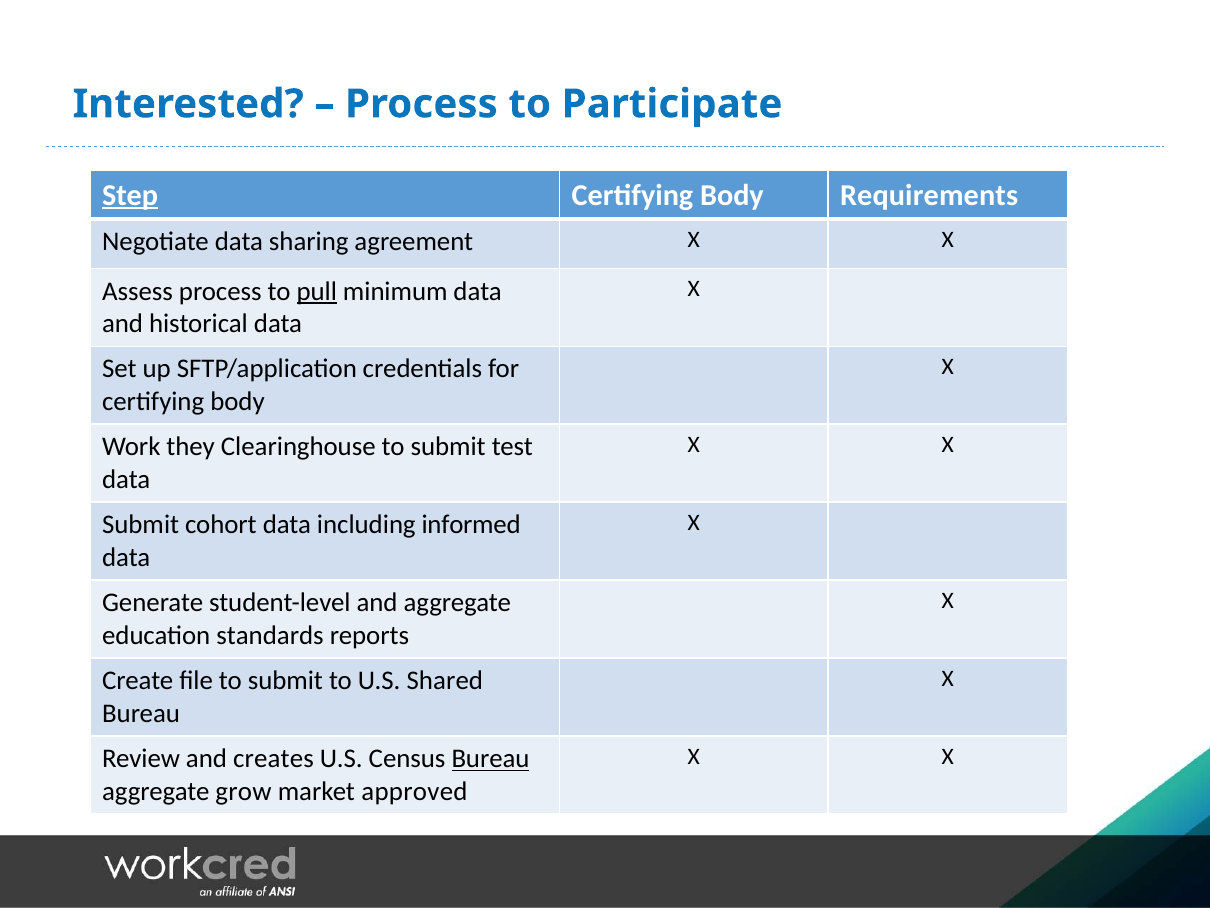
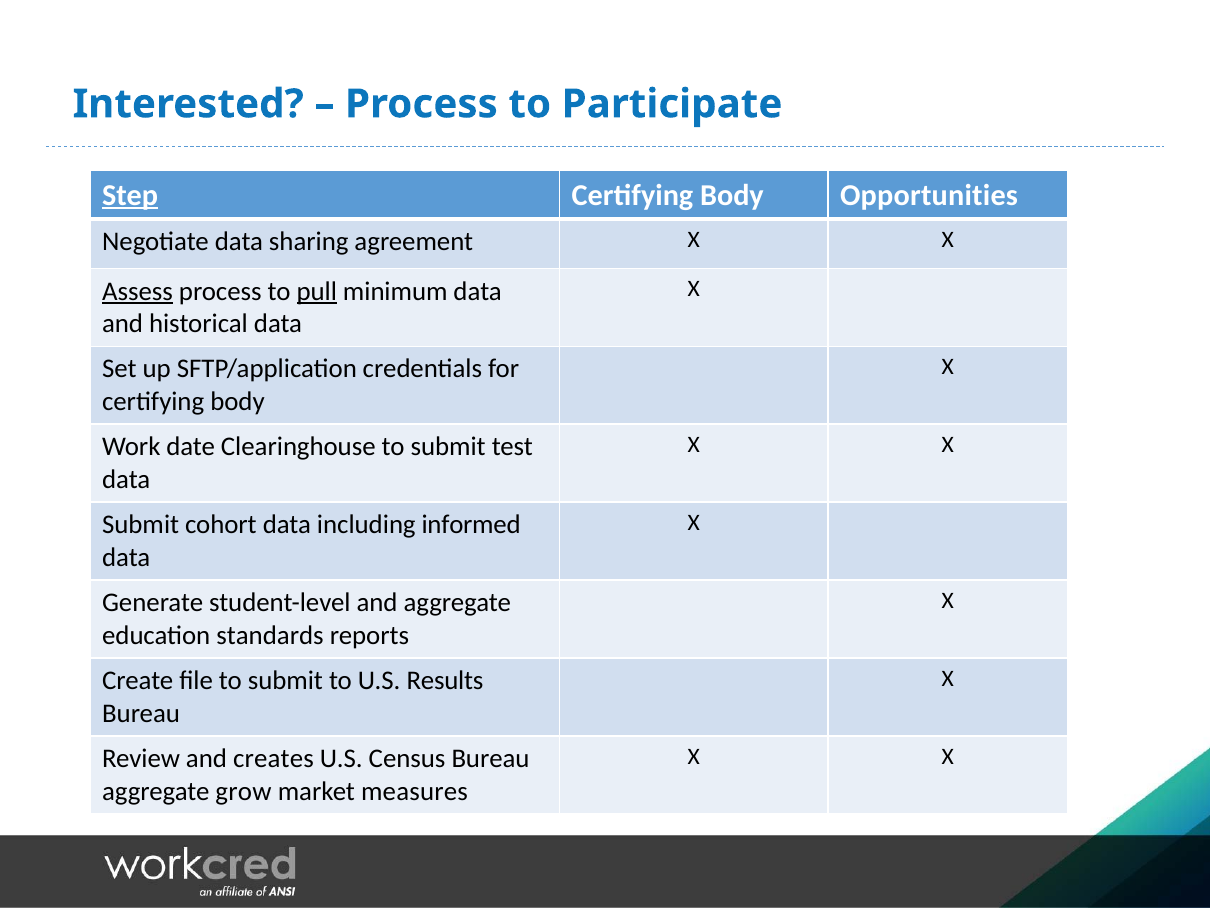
Requirements: Requirements -> Opportunities
Assess underline: none -> present
they: they -> date
Shared: Shared -> Results
Bureau at (490, 758) underline: present -> none
approved: approved -> measures
